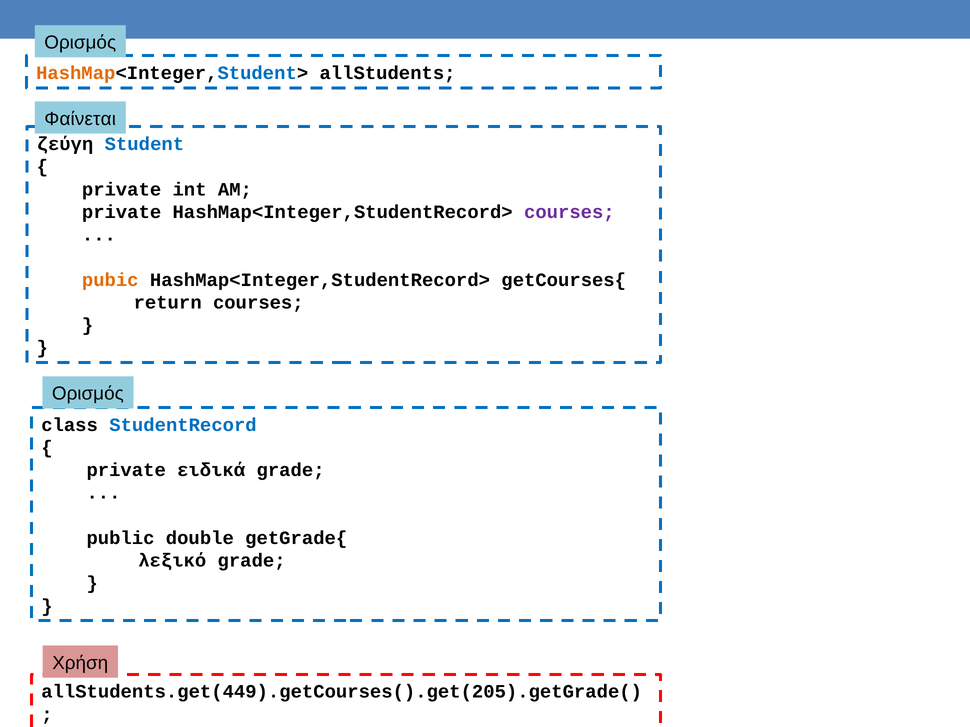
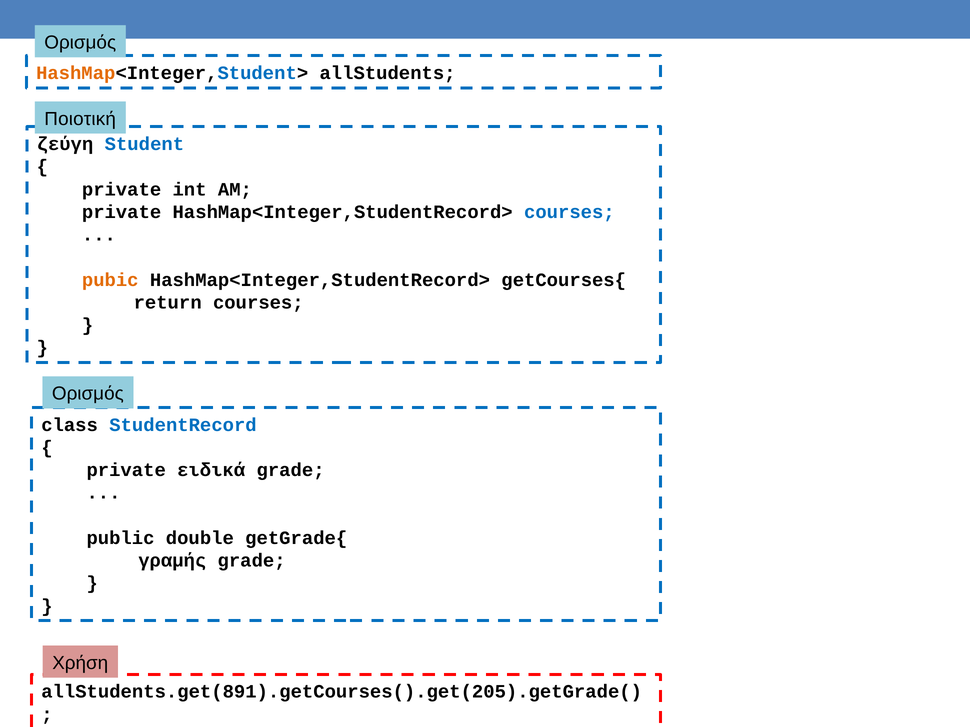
Φαίνεται: Φαίνεται -> Ποιοτική
courses at (569, 212) colour: purple -> blue
λεξικό: λεξικό -> γραμής
allStudents.get(449).getCourses().get(205).getGrade(: allStudents.get(449).getCourses().get(205).getGrade( -> allStudents.get(891).getCourses().get(205).getGrade(
